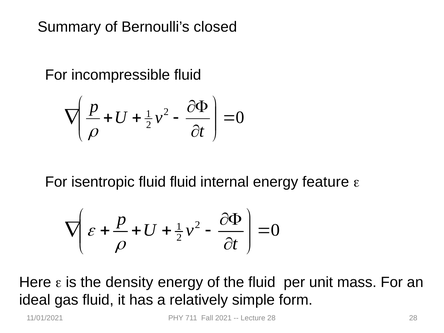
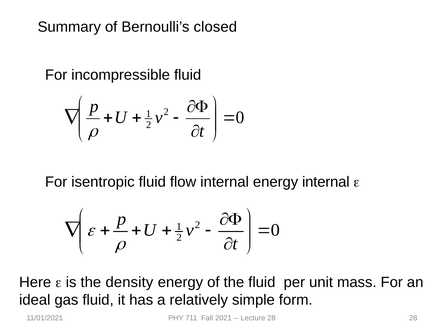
fluid fluid: fluid -> flow
energy feature: feature -> internal
